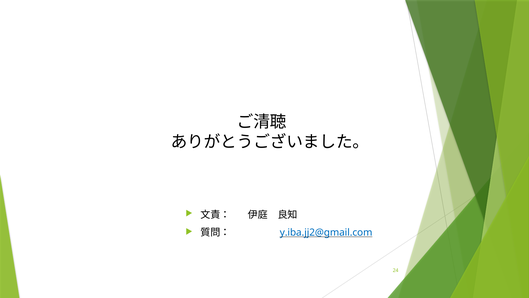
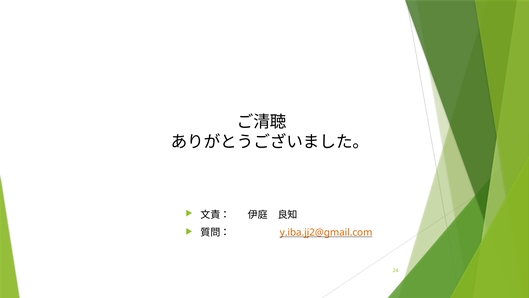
y.iba.jj2@gmail.com colour: blue -> orange
